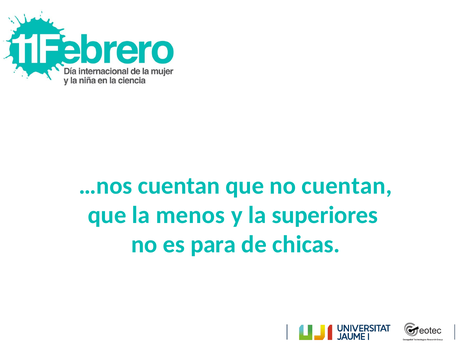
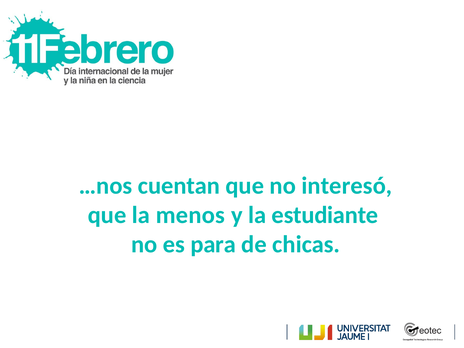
no cuentan: cuentan -> interesó
superiores: superiores -> estudiante
